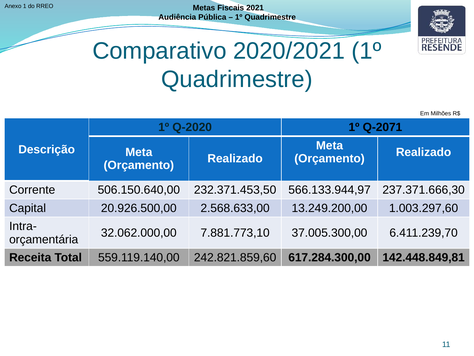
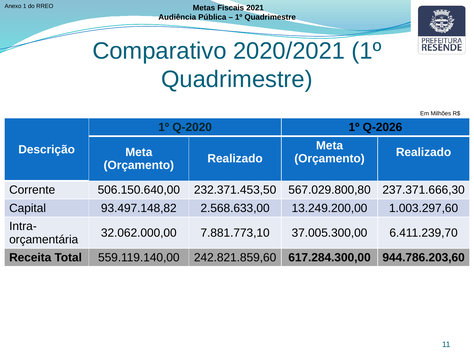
Q-2071: Q-2071 -> Q-2026
566.133.944,97: 566.133.944,97 -> 567.029.800,80
20.926.500,00: 20.926.500,00 -> 93.497.148,82
142.448.849,81: 142.448.849,81 -> 944.786.203,60
